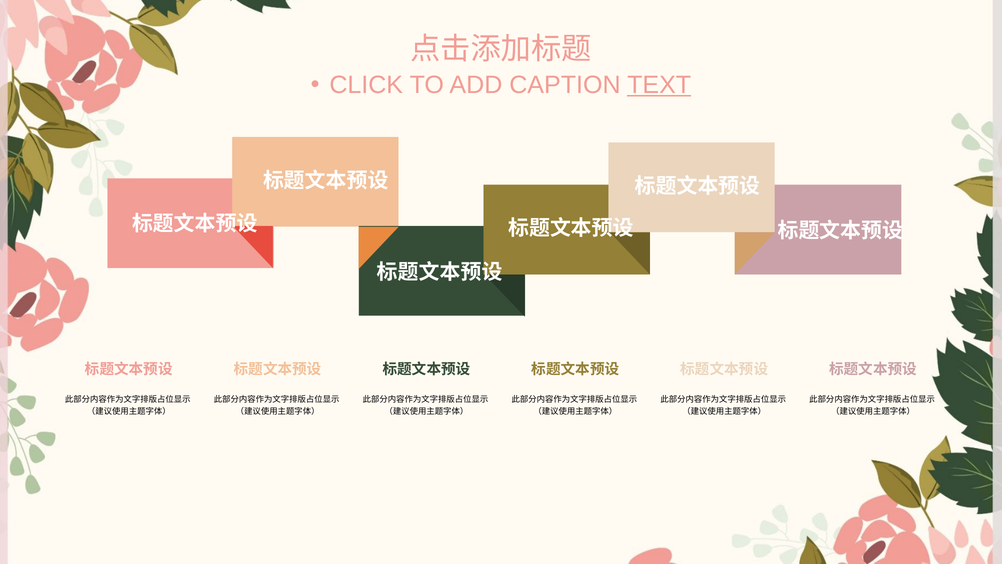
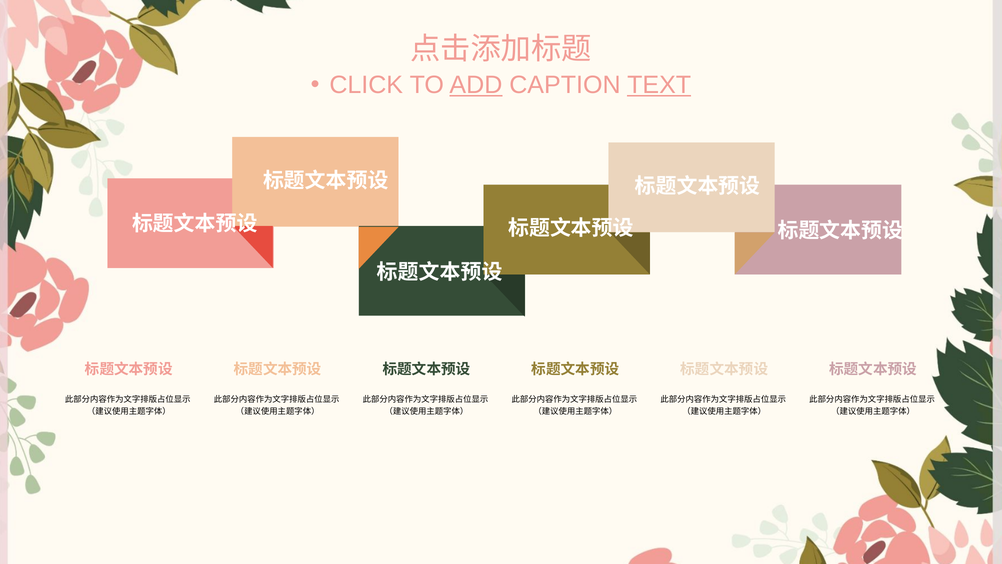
ADD underline: none -> present
